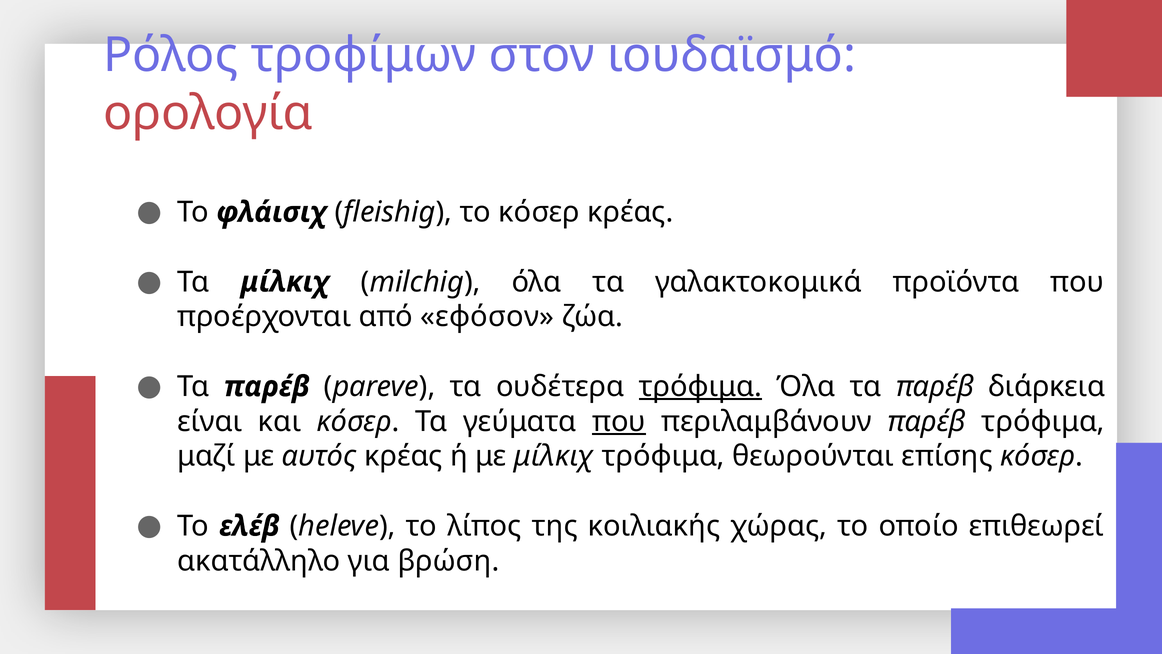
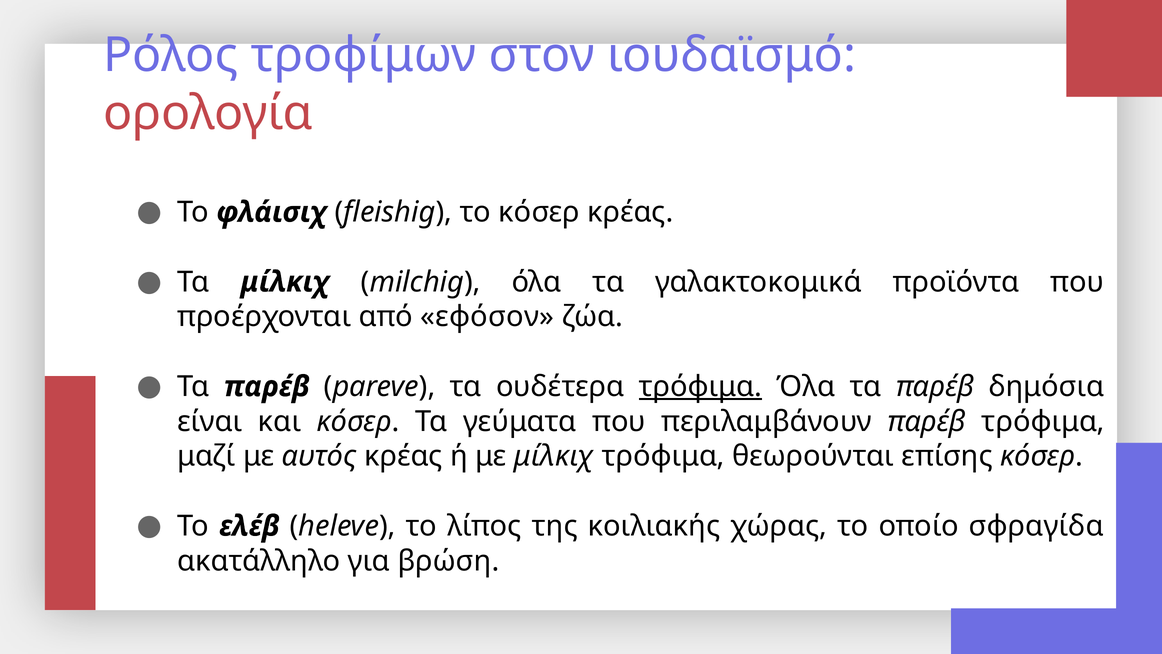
διάρκεια: διάρκεια -> δημόσια
που at (619, 421) underline: present -> none
επιθεωρεί: επιθεωρεί -> σφραγίδα
